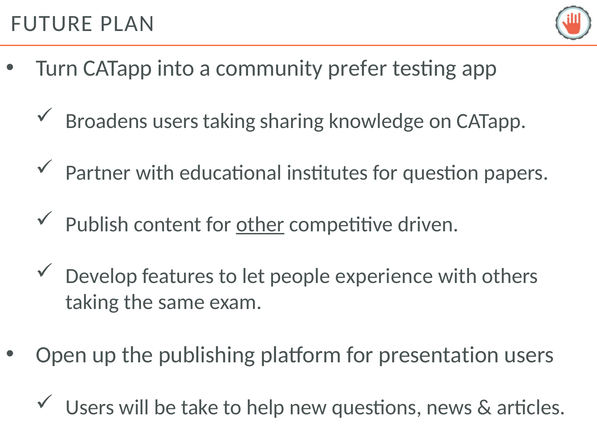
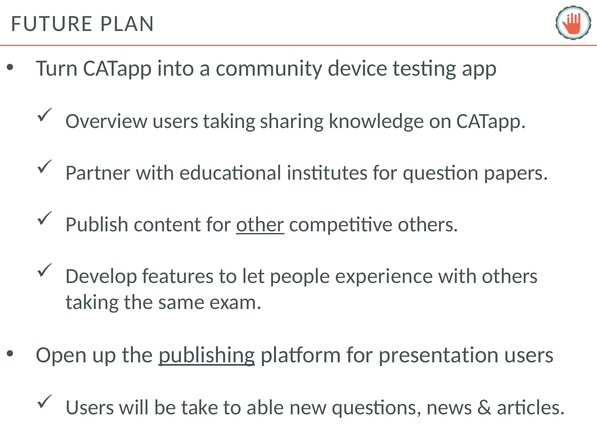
prefer: prefer -> device
Broadens: Broadens -> Overview
competitive driven: driven -> others
publishing underline: none -> present
help: help -> able
